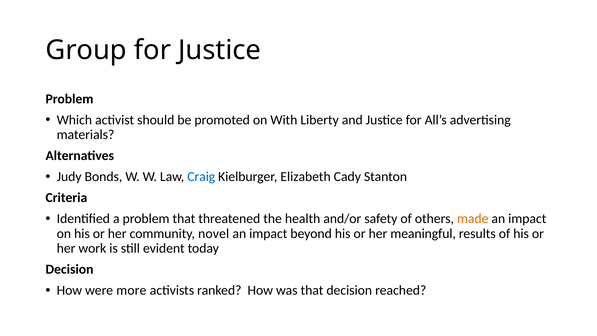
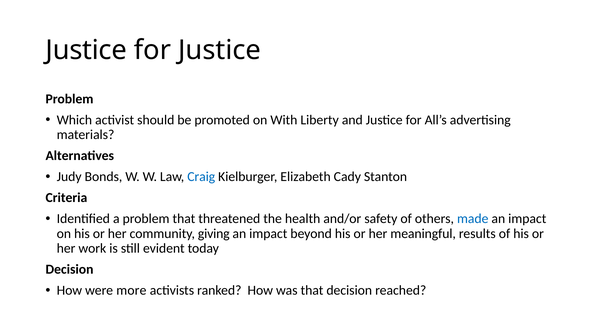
Group at (86, 50): Group -> Justice
made colour: orange -> blue
novel: novel -> giving
